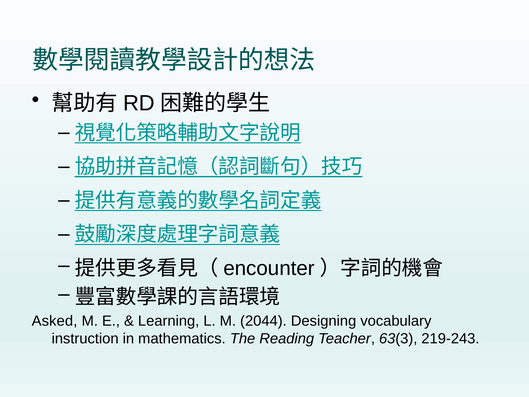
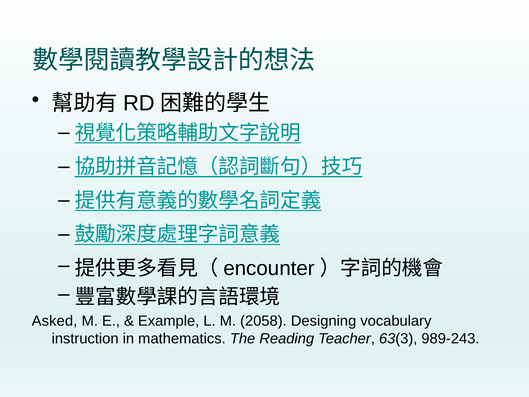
Learning: Learning -> Example
2044: 2044 -> 2058
219-243: 219-243 -> 989-243
